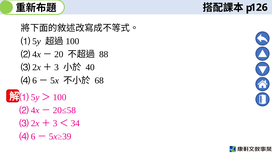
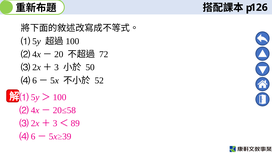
88: 88 -> 72
40: 40 -> 50
68: 68 -> 52
34: 34 -> 89
